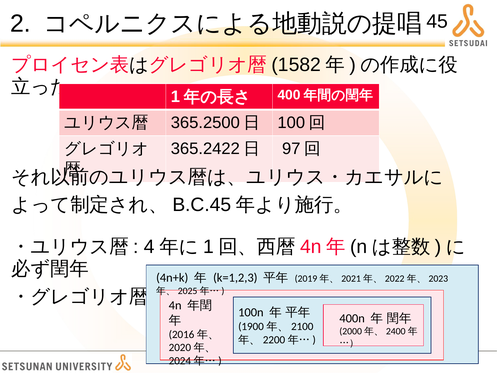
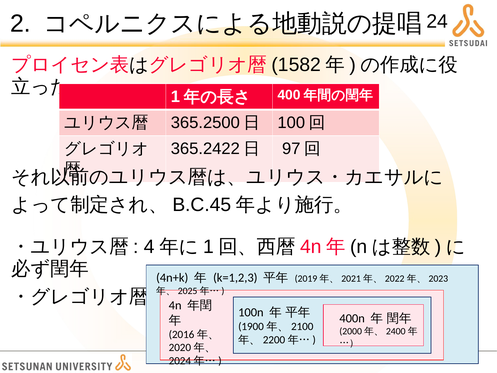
45: 45 -> 24
